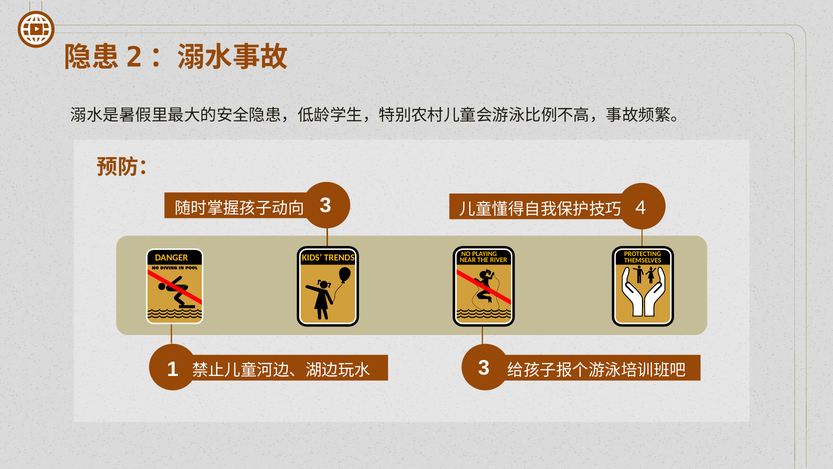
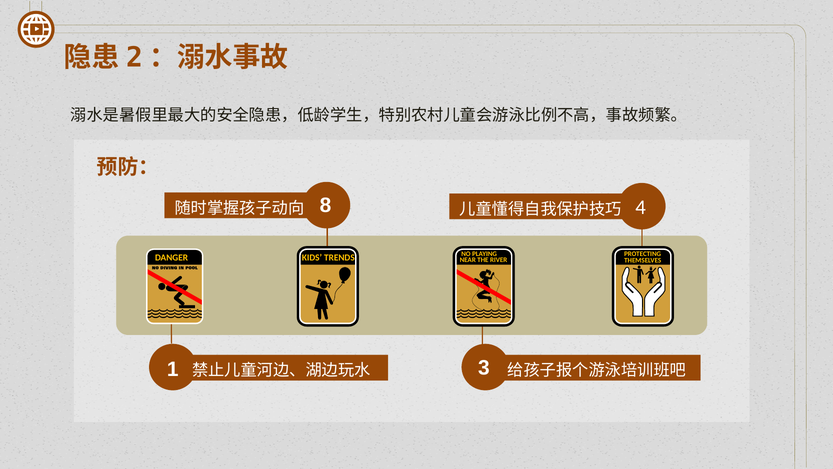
3 at (325, 205): 3 -> 8
